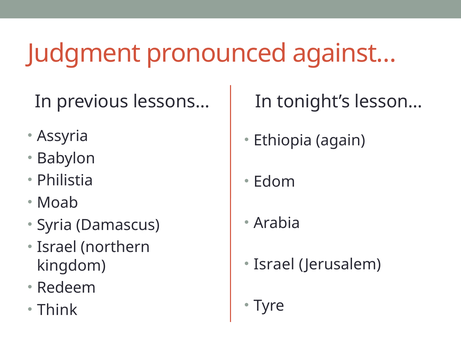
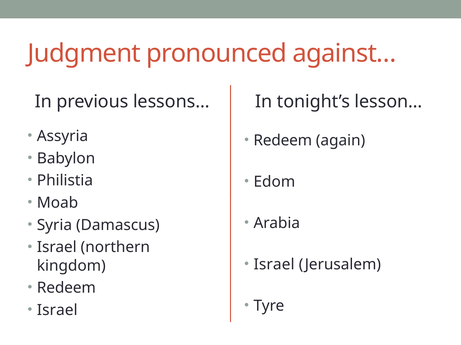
Ethiopia at (283, 141): Ethiopia -> Redeem
Think at (57, 311): Think -> Israel
